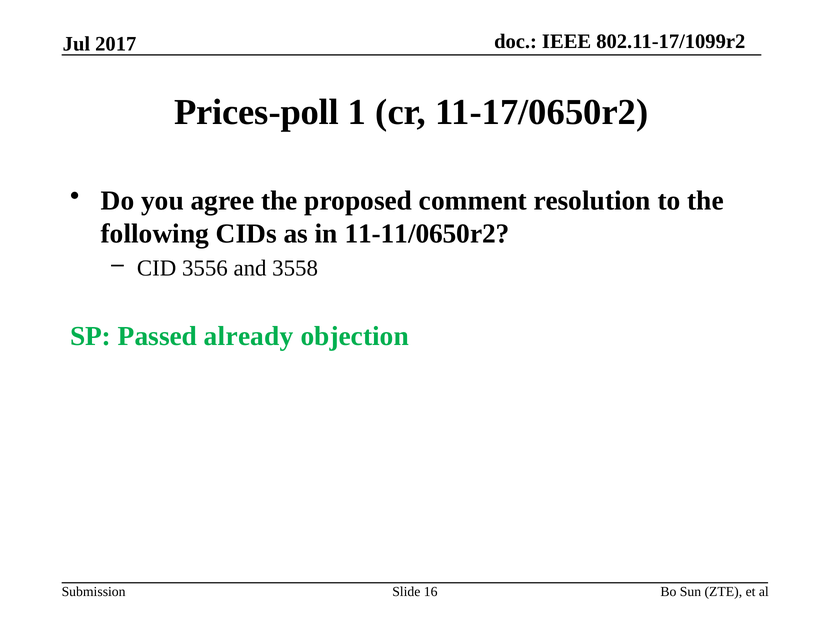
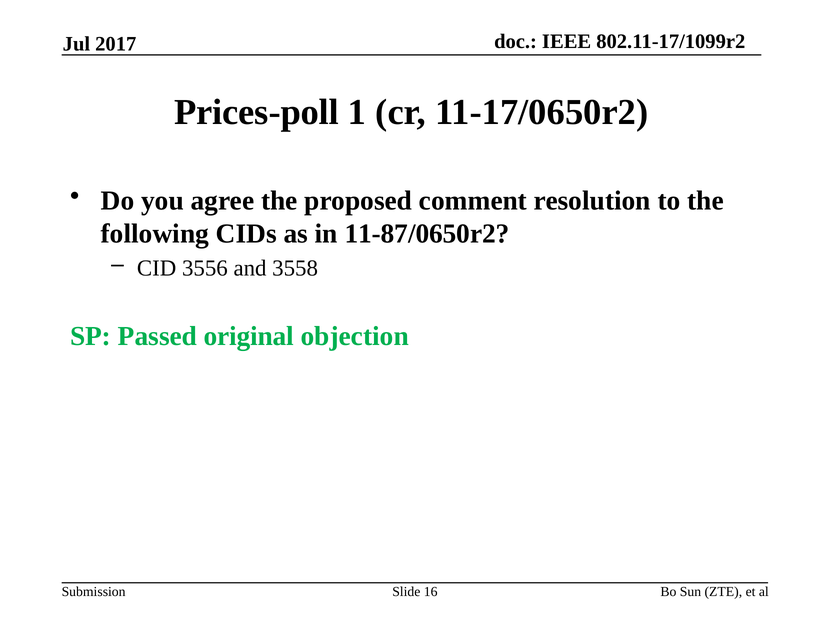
11-11/0650r2: 11-11/0650r2 -> 11-87/0650r2
already: already -> original
